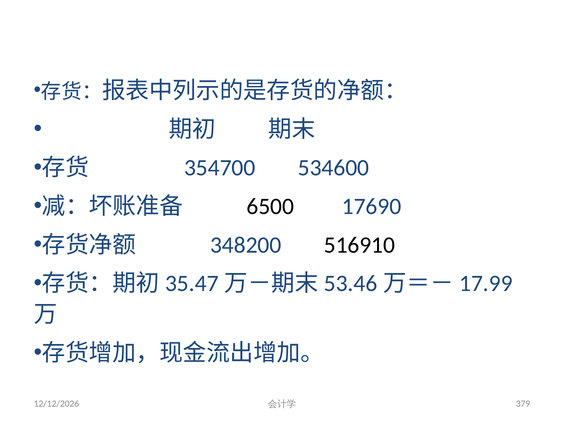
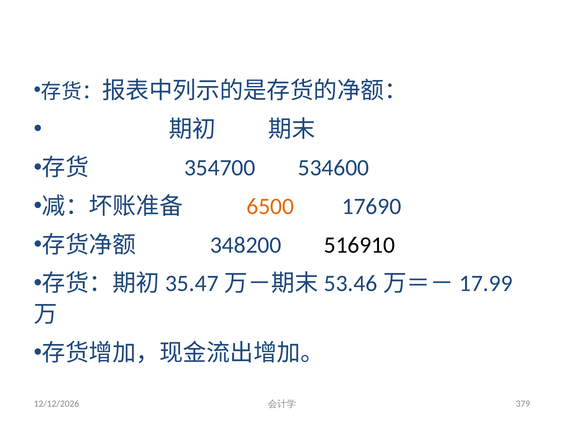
6500 colour: black -> orange
